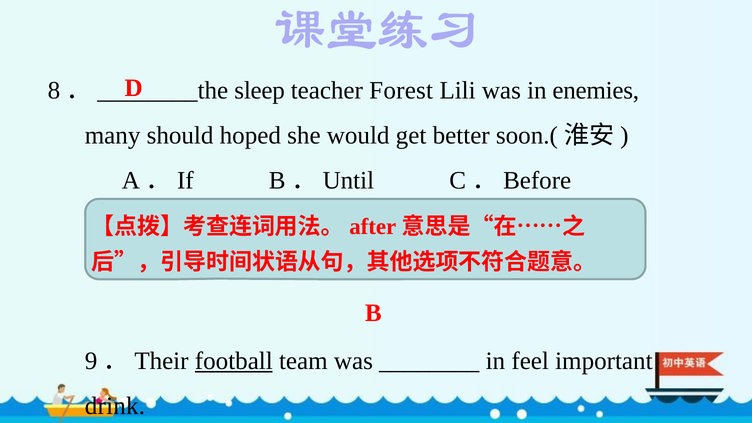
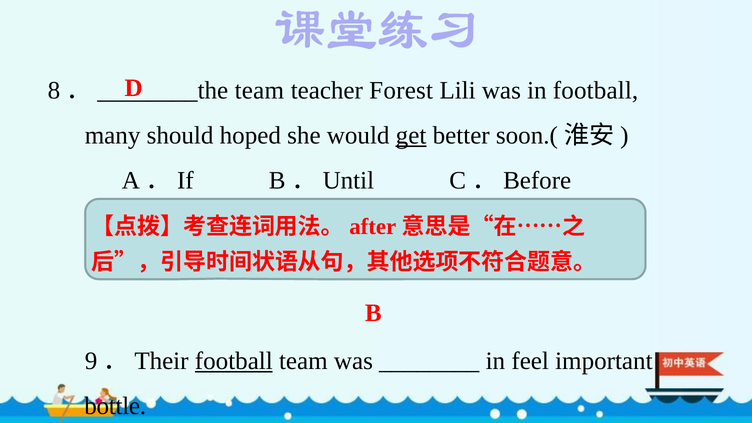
sleep at (260, 90): sleep -> team
in enemies: enemies -> football
get underline: none -> present
drink: drink -> bottle
